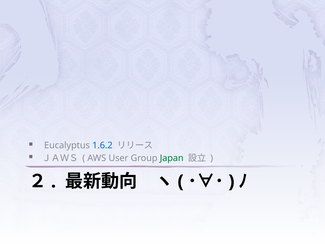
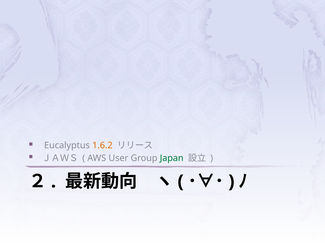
1.6.2 colour: blue -> orange
